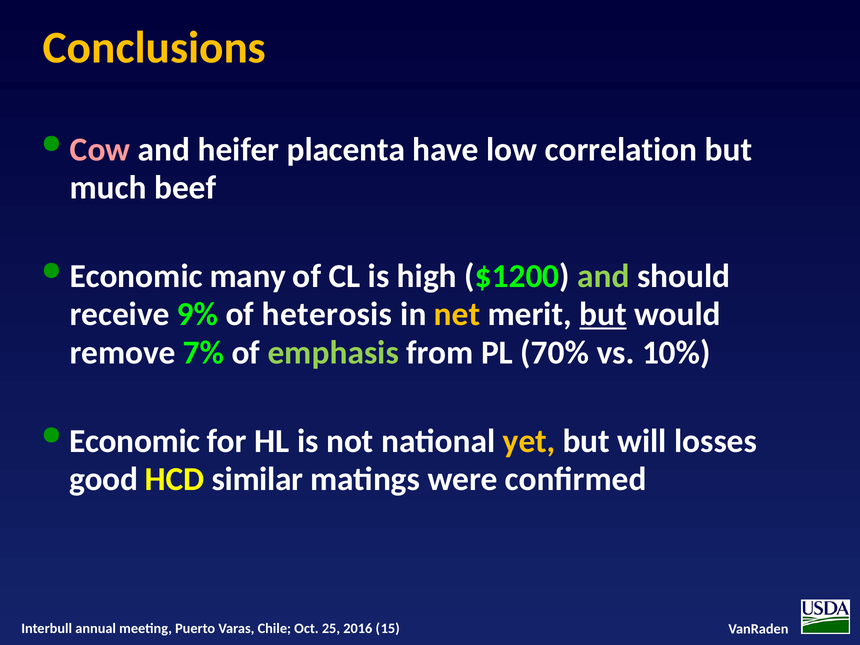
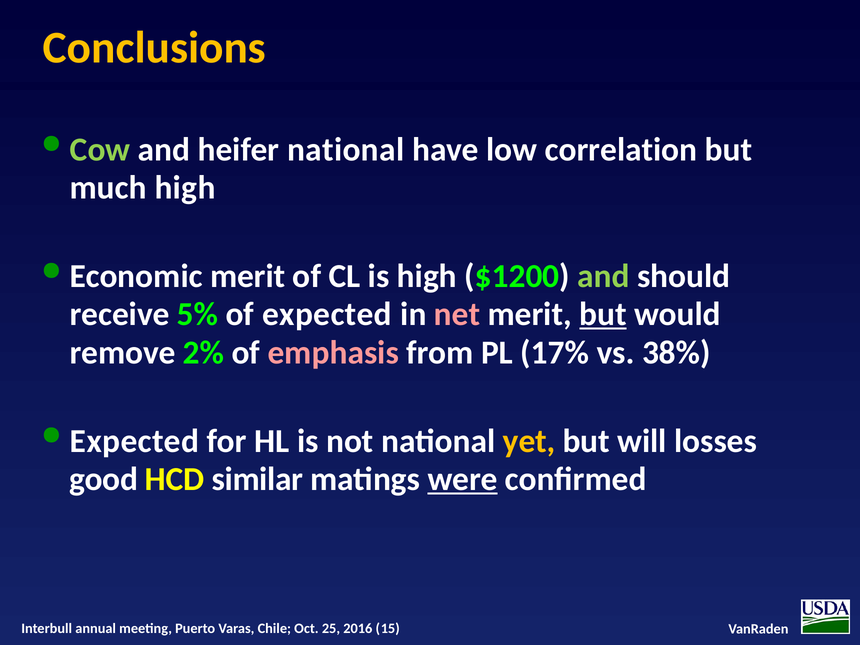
Cow colour: pink -> light green
heifer placenta: placenta -> national
much beef: beef -> high
Economic many: many -> merit
9%: 9% -> 5%
of heterosis: heterosis -> expected
net colour: yellow -> pink
7%: 7% -> 2%
emphasis colour: light green -> pink
70%: 70% -> 17%
10%: 10% -> 38%
Economic at (135, 441): Economic -> Expected
were underline: none -> present
